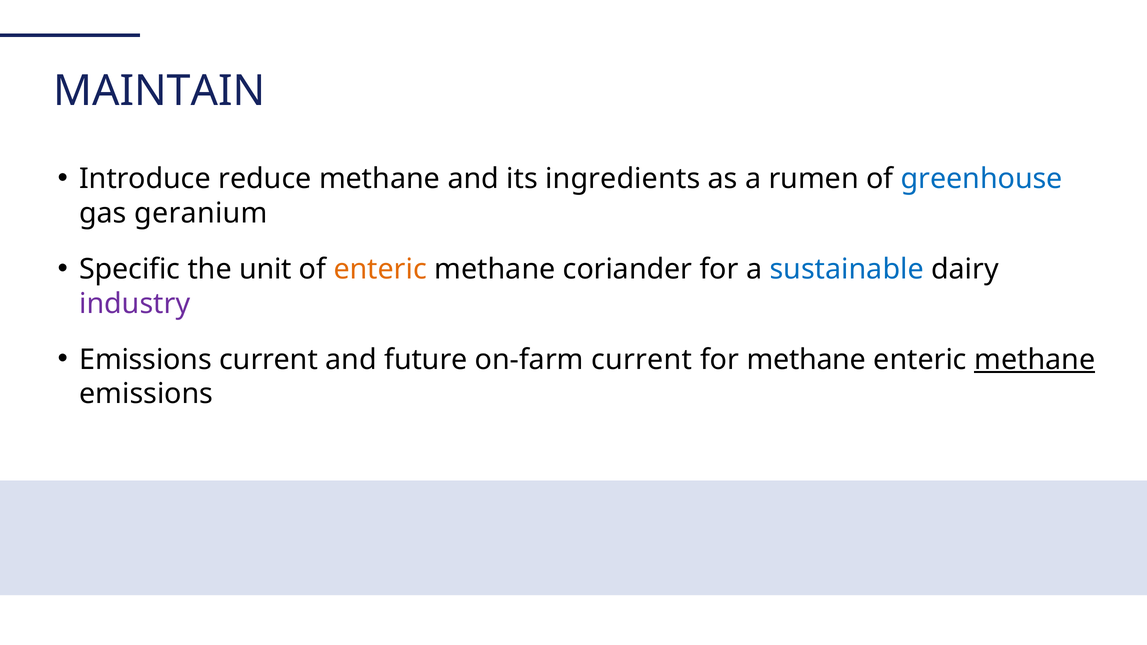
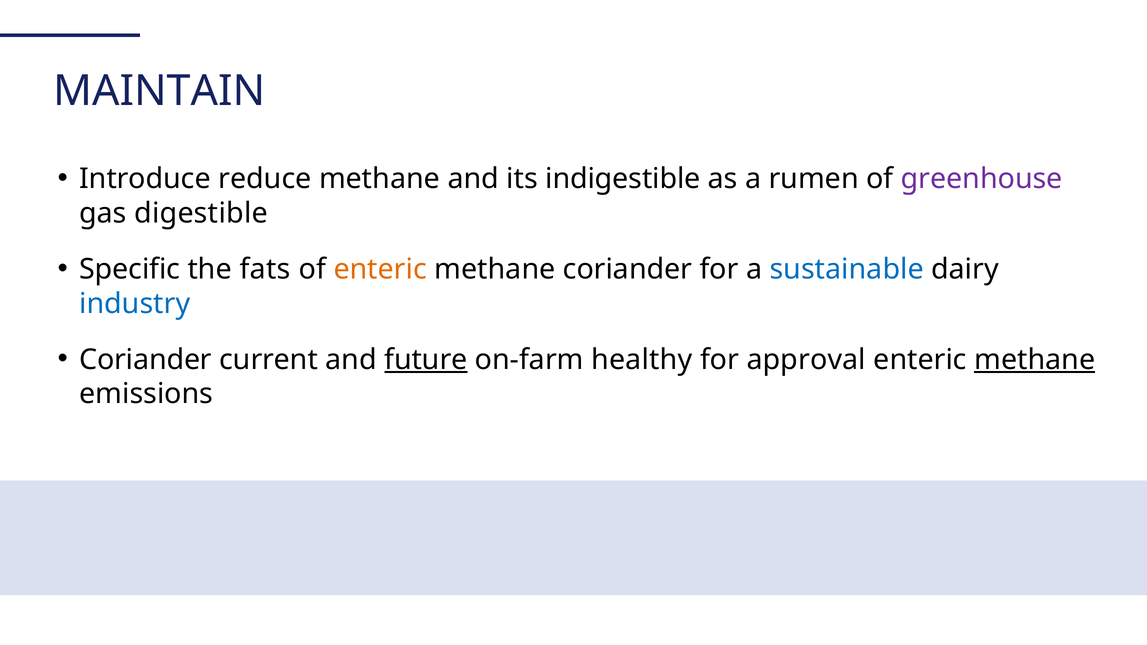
ingredients: ingredients -> indigestible
greenhouse colour: blue -> purple
geranium: geranium -> digestible
unit: unit -> fats
industry colour: purple -> blue
Emissions at (146, 360): Emissions -> Coriander
future underline: none -> present
on-farm current: current -> healthy
for methane: methane -> approval
